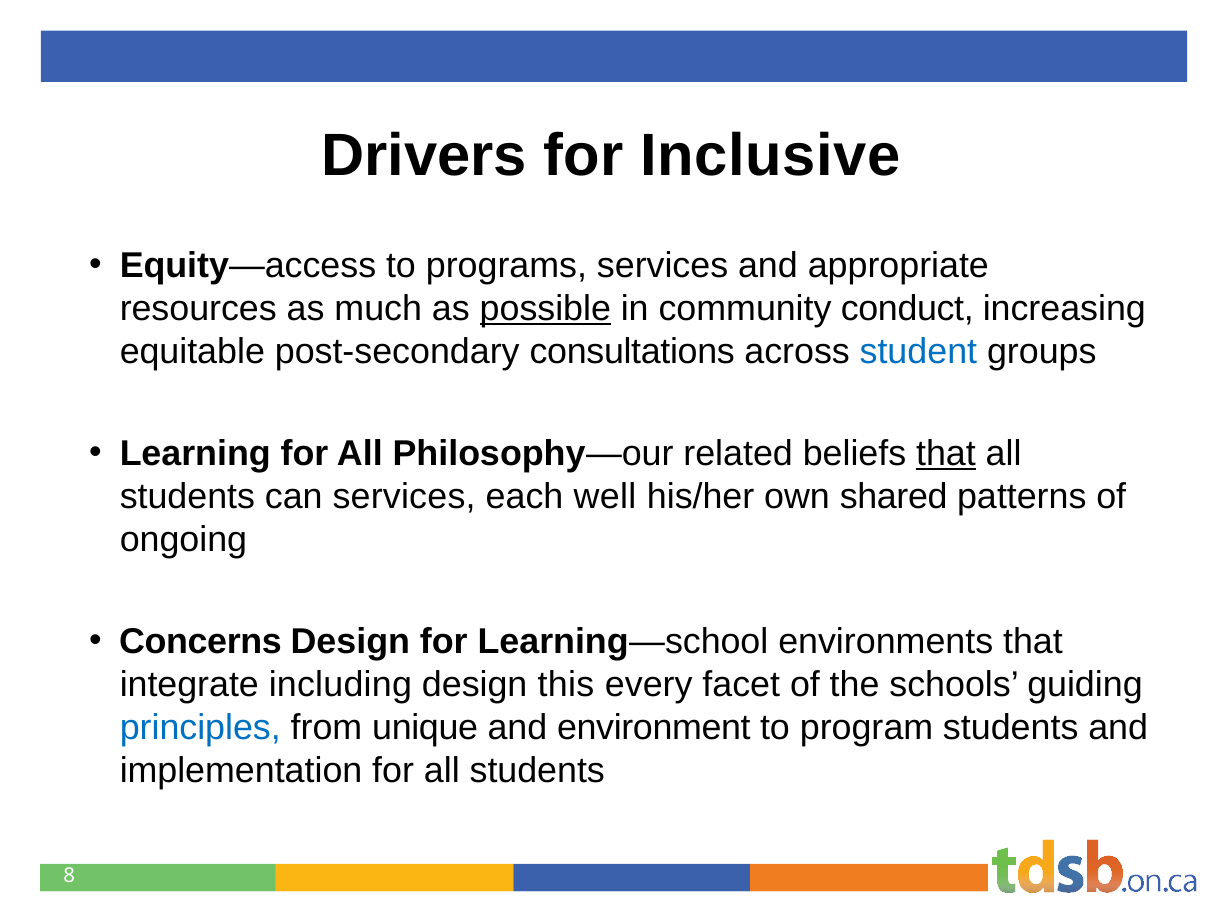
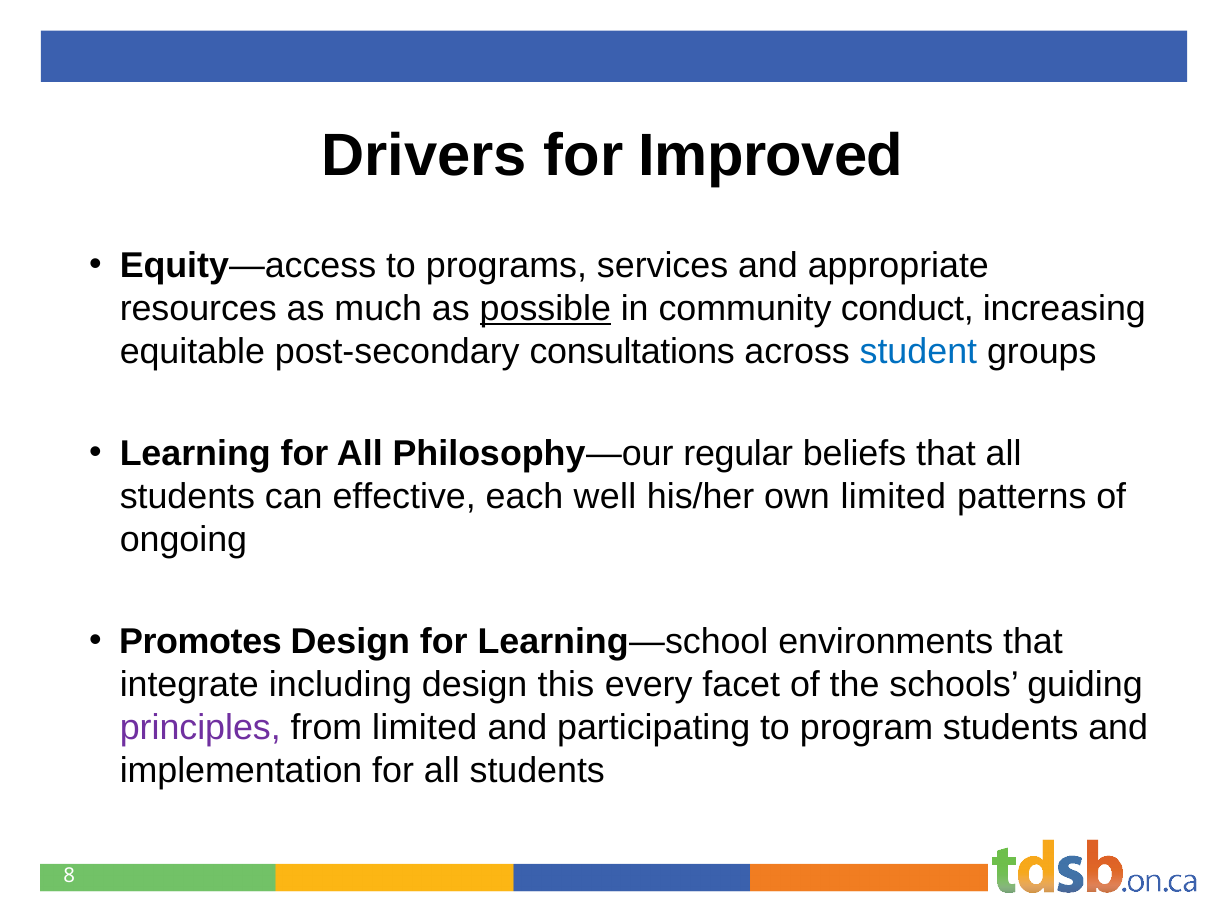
Inclusive: Inclusive -> Improved
related: related -> regular
that at (946, 454) underline: present -> none
can services: services -> effective
own shared: shared -> limited
Concerns: Concerns -> Promotes
principles colour: blue -> purple
from unique: unique -> limited
environment: environment -> participating
